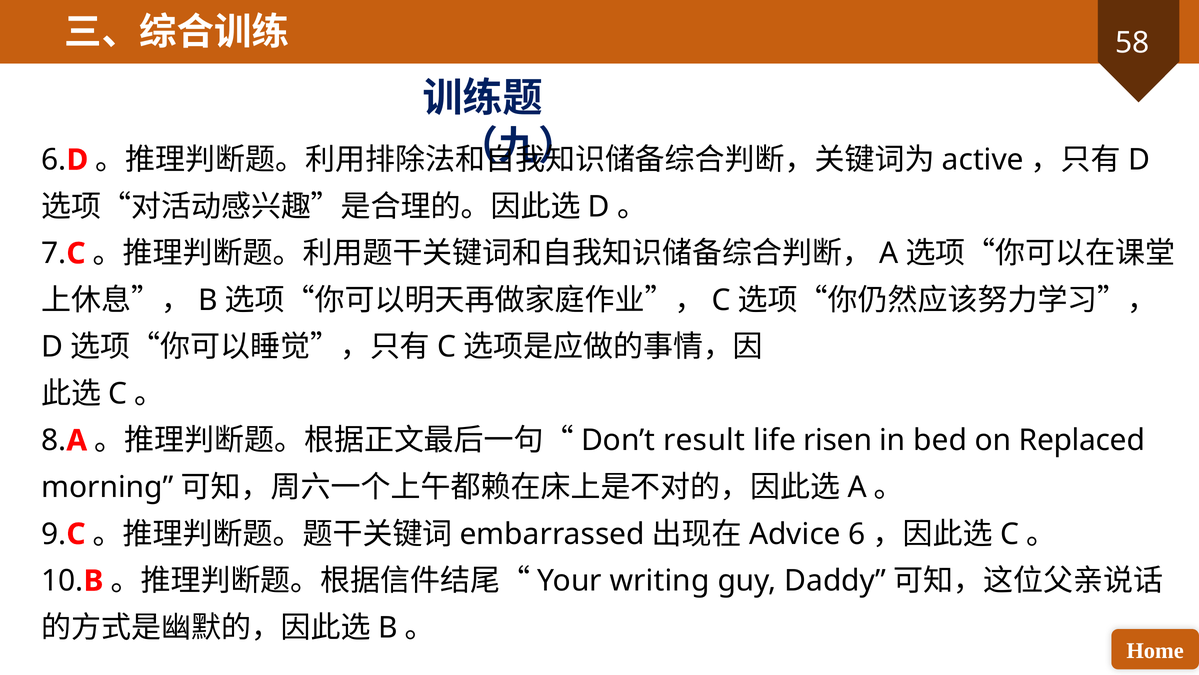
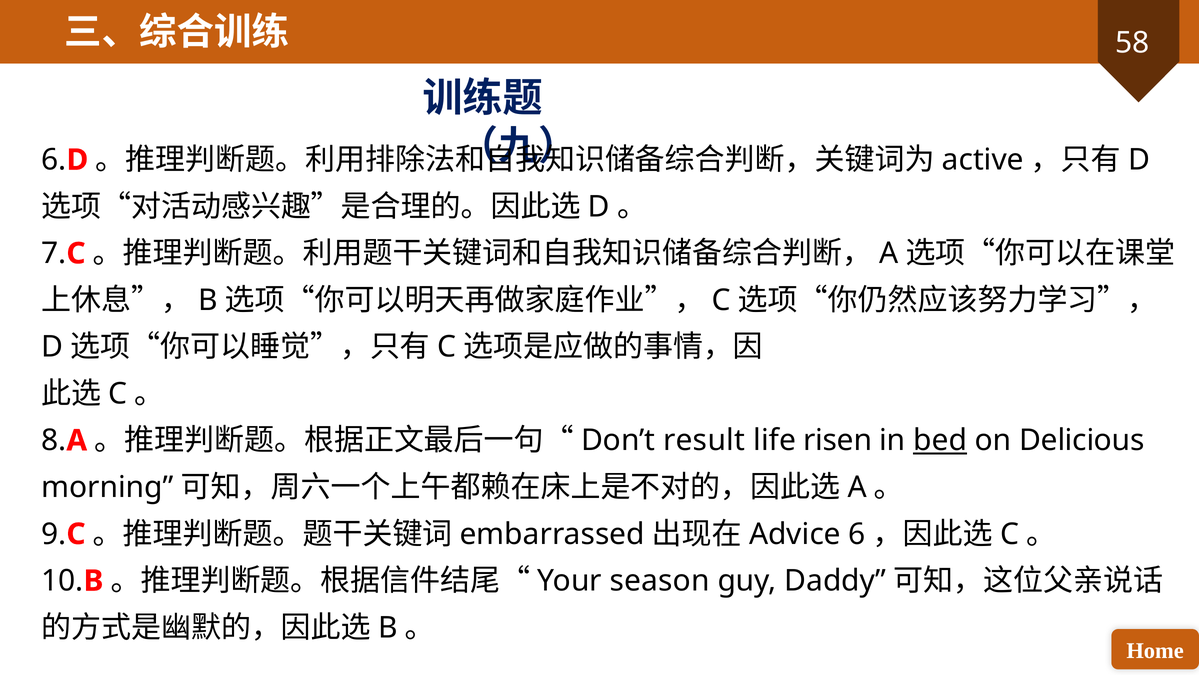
bed underline: none -> present
Replaced: Replaced -> Delicious
writing: writing -> season
